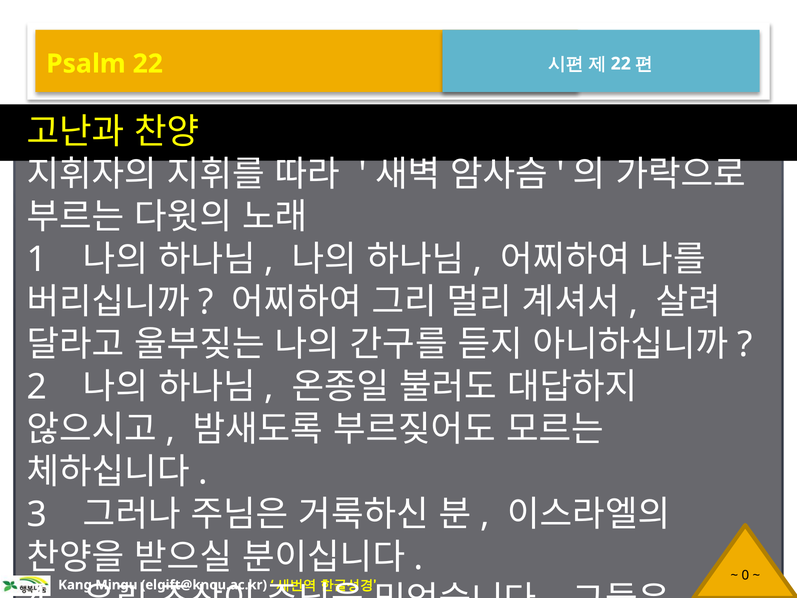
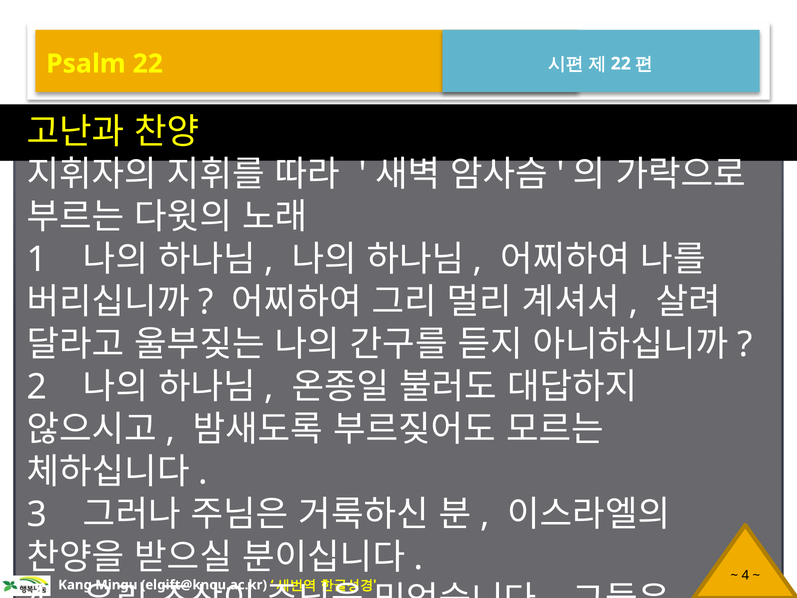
0 at (745, 575): 0 -> 4
